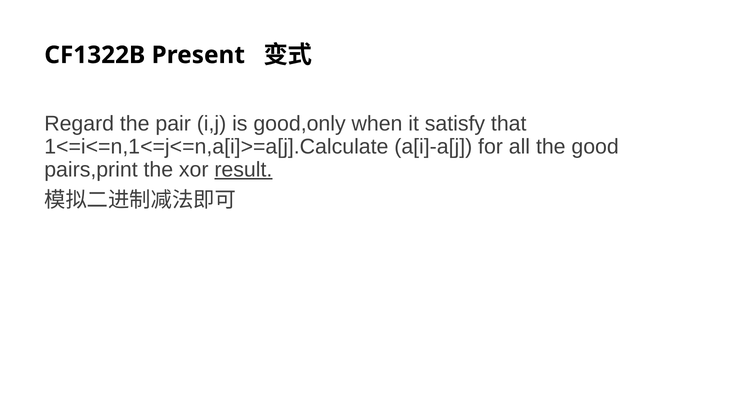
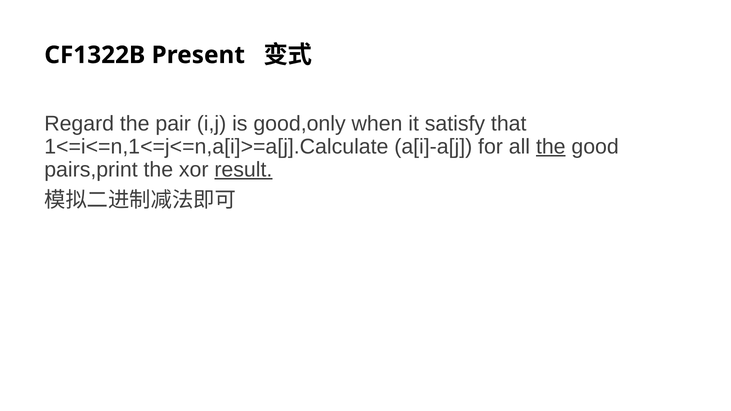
the at (551, 147) underline: none -> present
